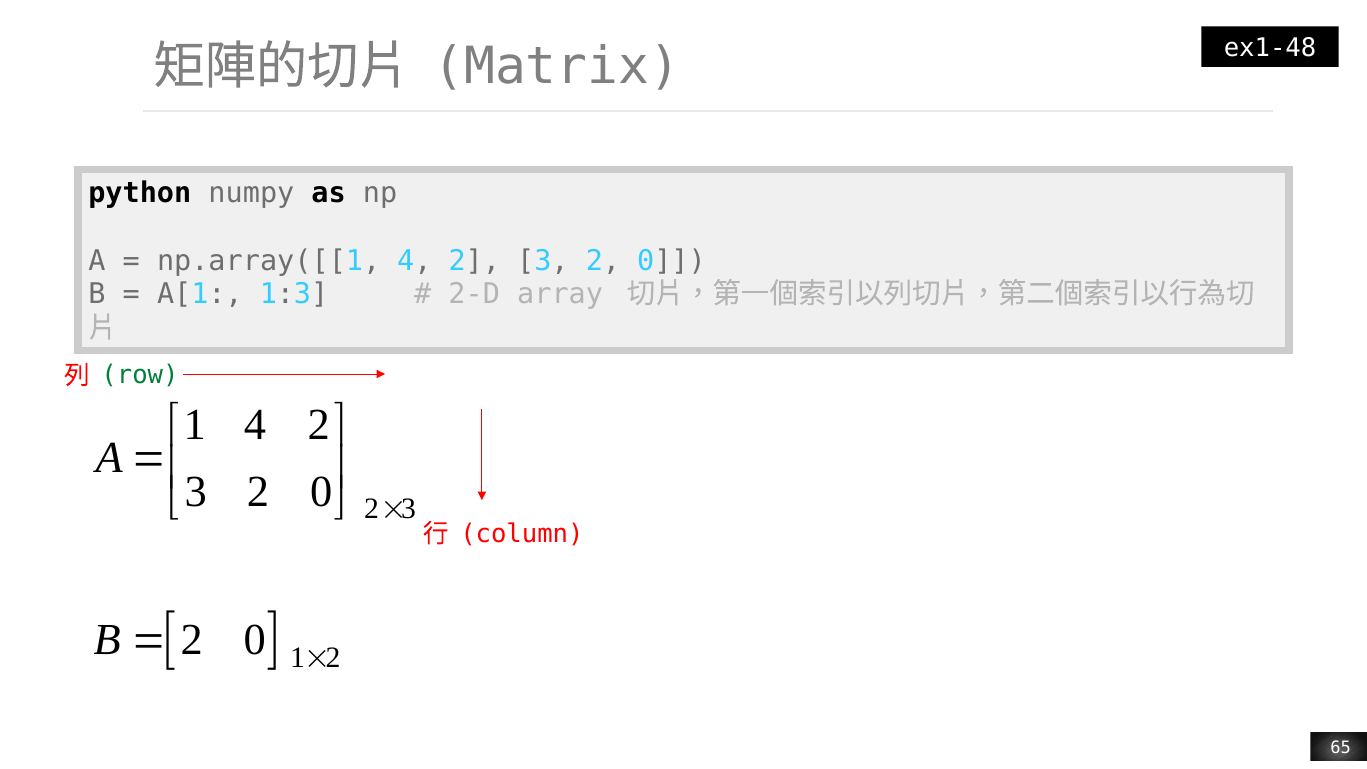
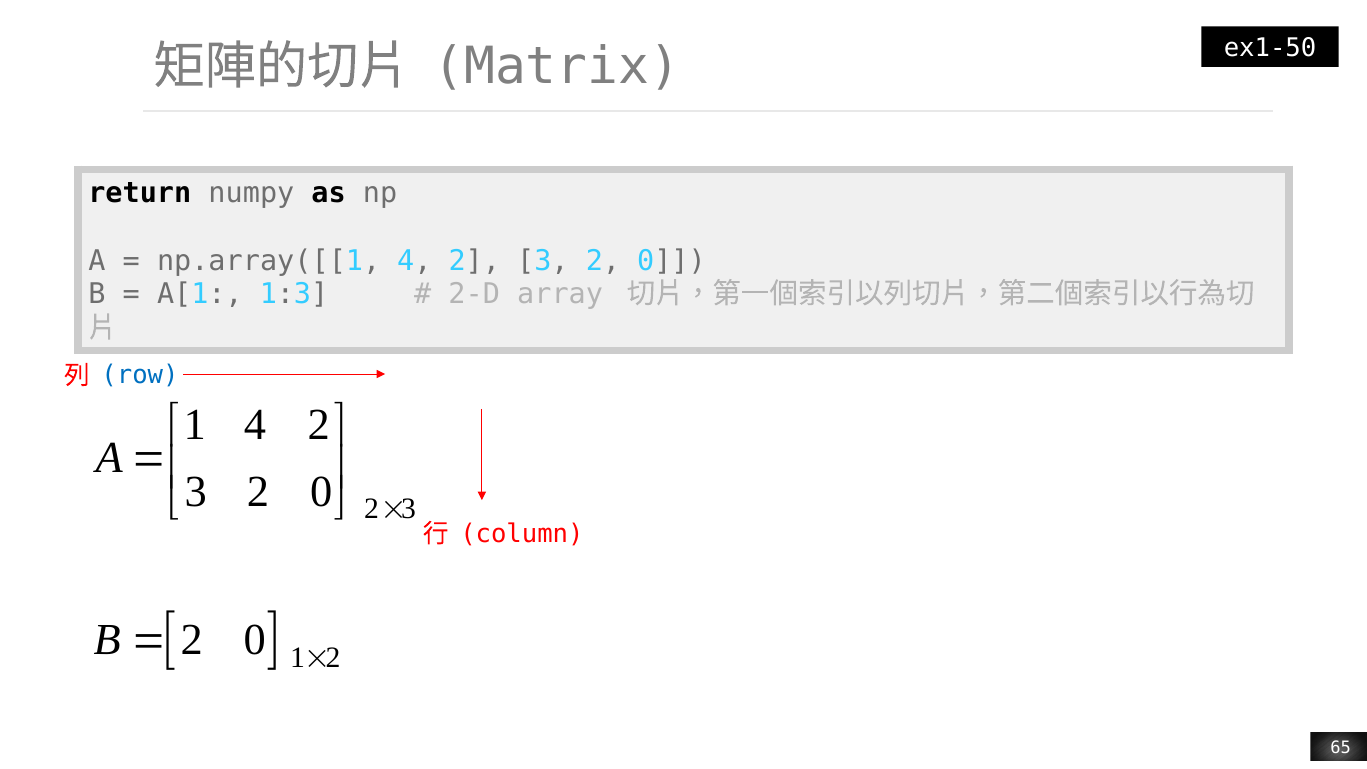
ex1-48: ex1-48 -> ex1-50
python: python -> return
row colour: green -> blue
